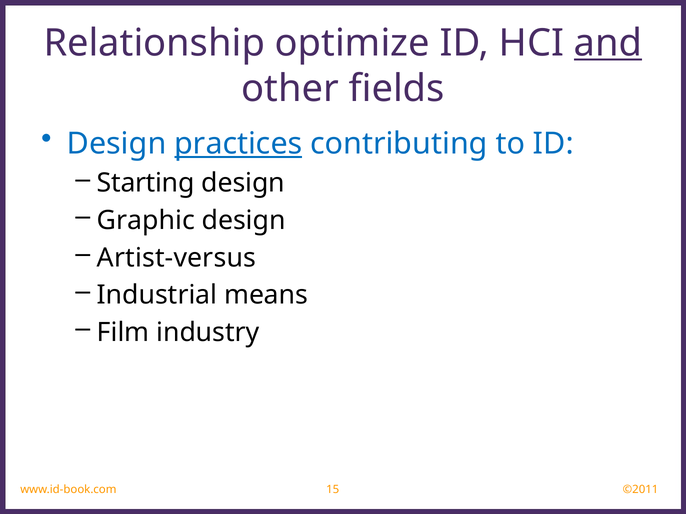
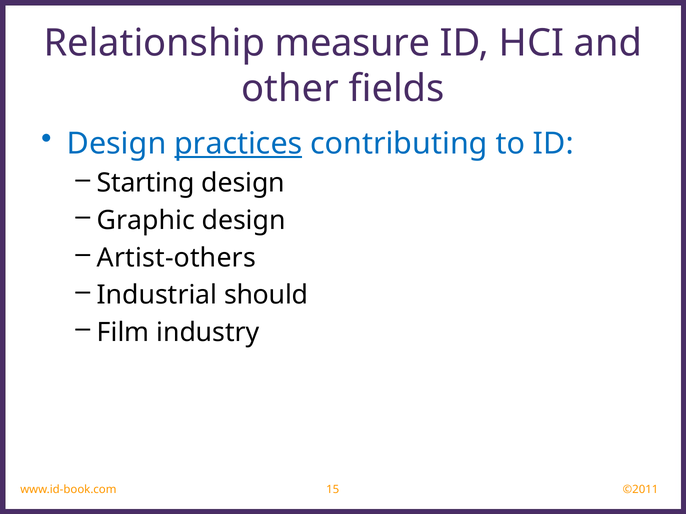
optimize: optimize -> measure
and underline: present -> none
Artist-versus: Artist-versus -> Artist-others
means: means -> should
